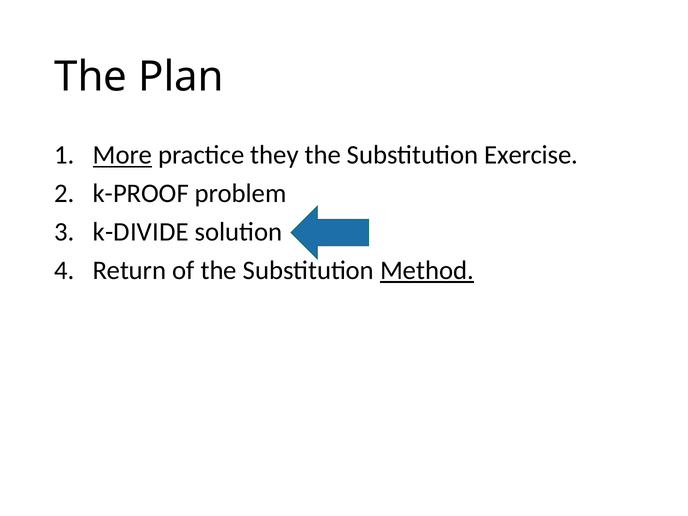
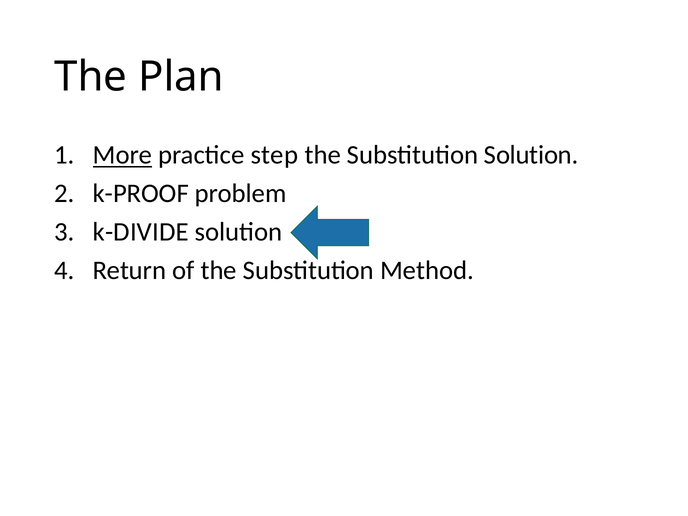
they: they -> step
Substitution Exercise: Exercise -> Solution
Method underline: present -> none
